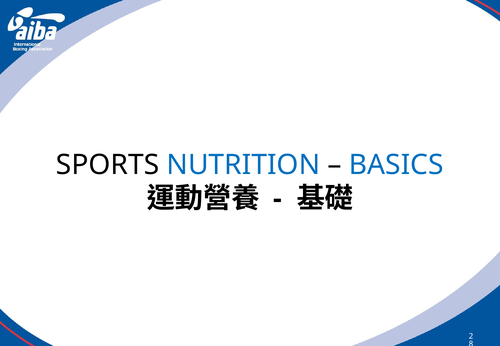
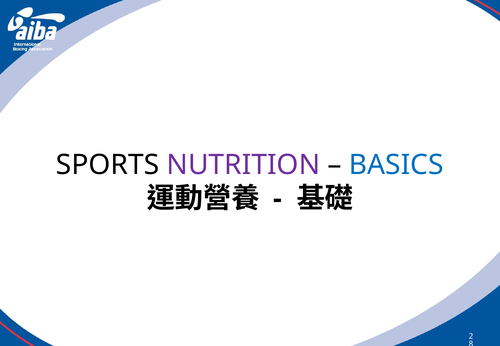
NUTRITION colour: blue -> purple
